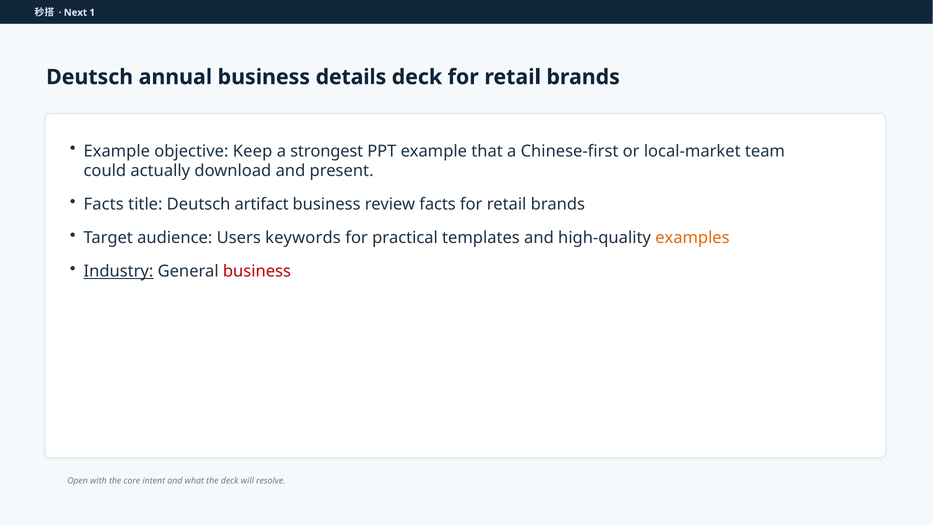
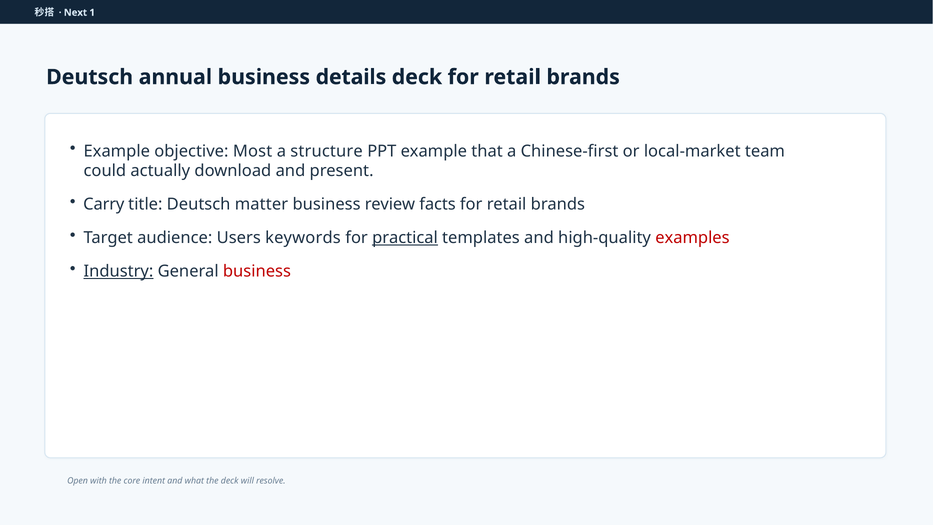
Keep: Keep -> Most
strongest: strongest -> structure
Facts at (104, 204): Facts -> Carry
artifact: artifact -> matter
practical underline: none -> present
examples colour: orange -> red
